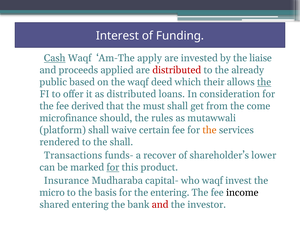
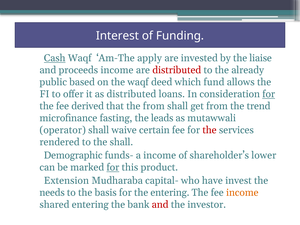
proceeds applied: applied -> income
their: their -> fund
the at (264, 82) underline: present -> none
for at (269, 94) underline: none -> present
the must: must -> from
come: come -> trend
should: should -> fasting
rules: rules -> leads
platform: platform -> operator
the at (209, 130) colour: orange -> red
Transactions: Transactions -> Demographic
a recover: recover -> income
Insurance: Insurance -> Extension
who waqf: waqf -> have
micro: micro -> needs
income at (242, 193) colour: black -> orange
